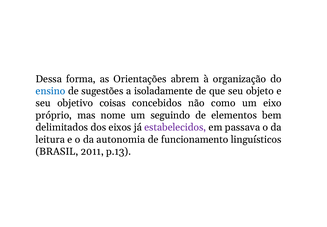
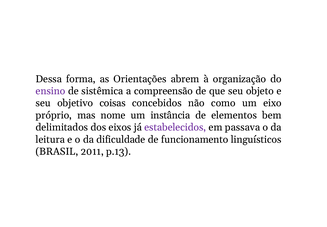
ensino colour: blue -> purple
sugestões: sugestões -> sistêmica
isoladamente: isoladamente -> compreensão
seguindo: seguindo -> instância
autonomia: autonomia -> dificuldade
